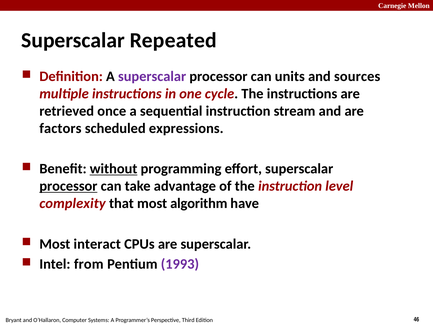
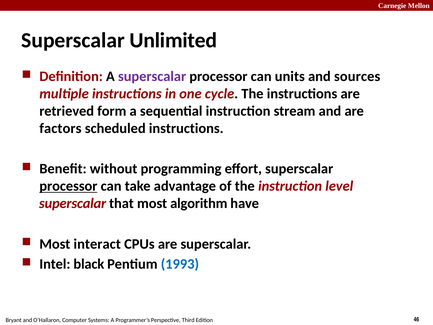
Repeated: Repeated -> Unlimited
once: once -> form
scheduled expressions: expressions -> instructions
without underline: present -> none
complexity at (73, 203): complexity -> superscalar
from: from -> black
1993 colour: purple -> blue
